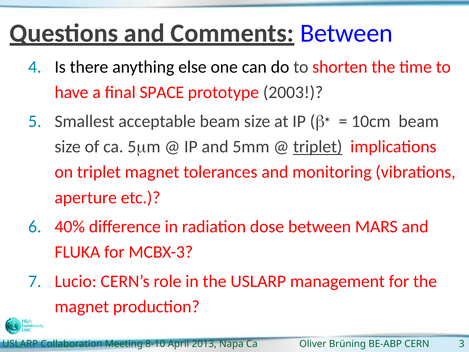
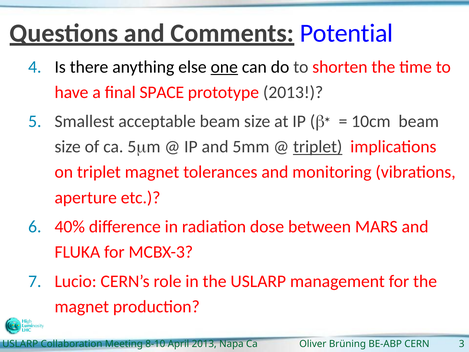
Between at (346, 33): Between -> Potential
one underline: none -> present
prototype 2003: 2003 -> 2013
